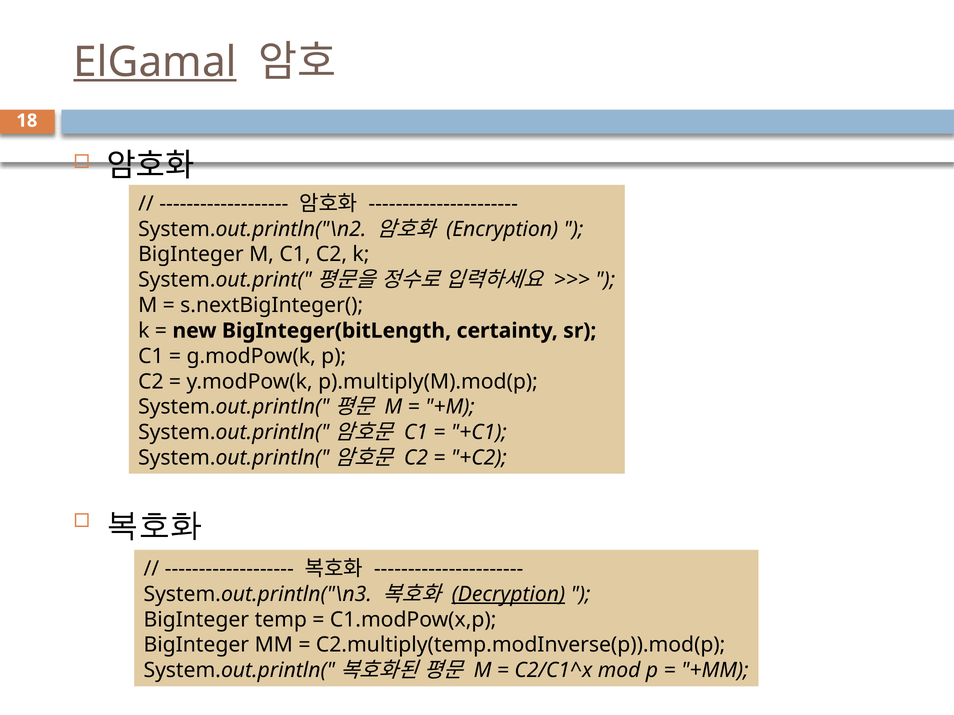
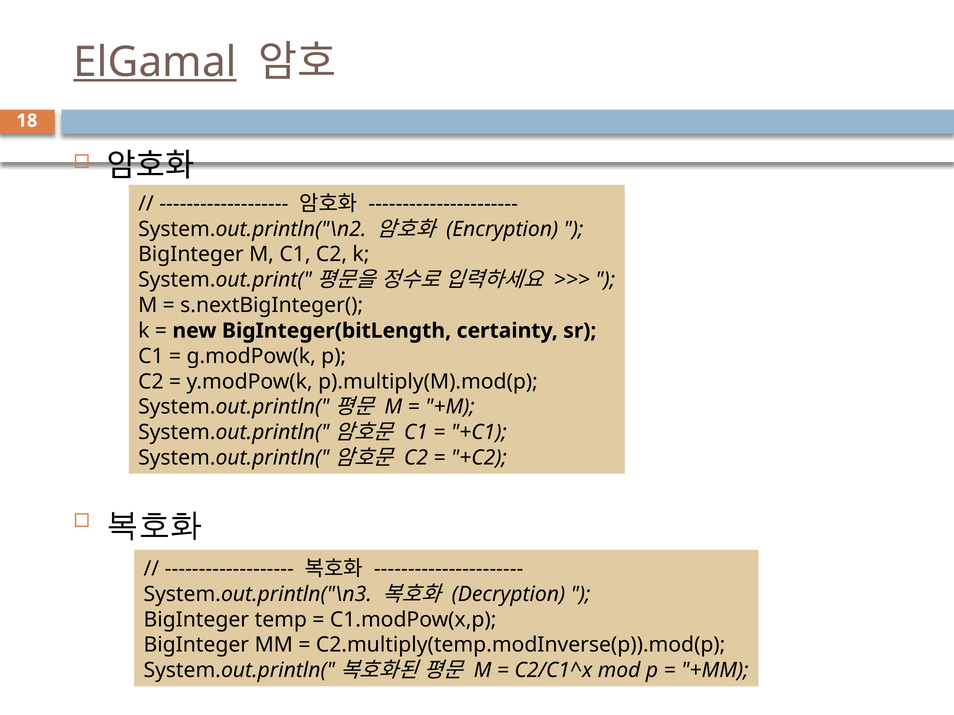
Decryption underline: present -> none
